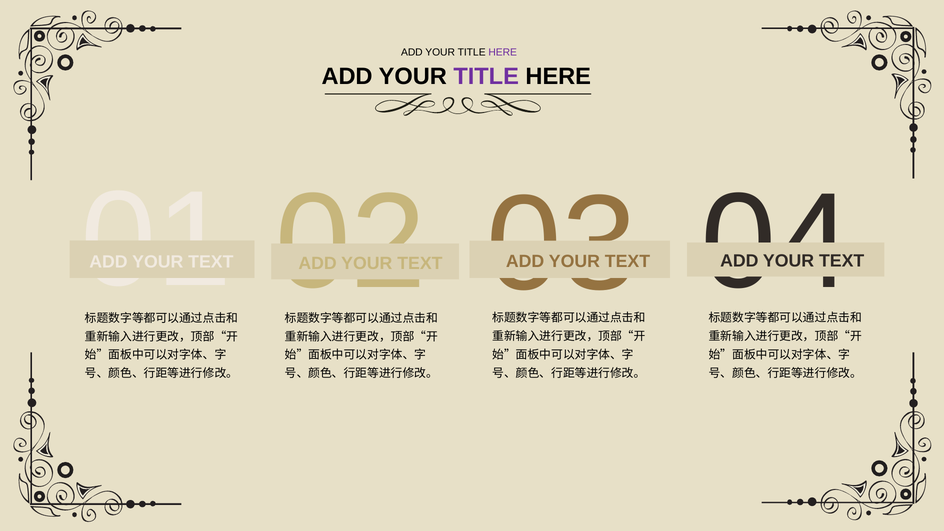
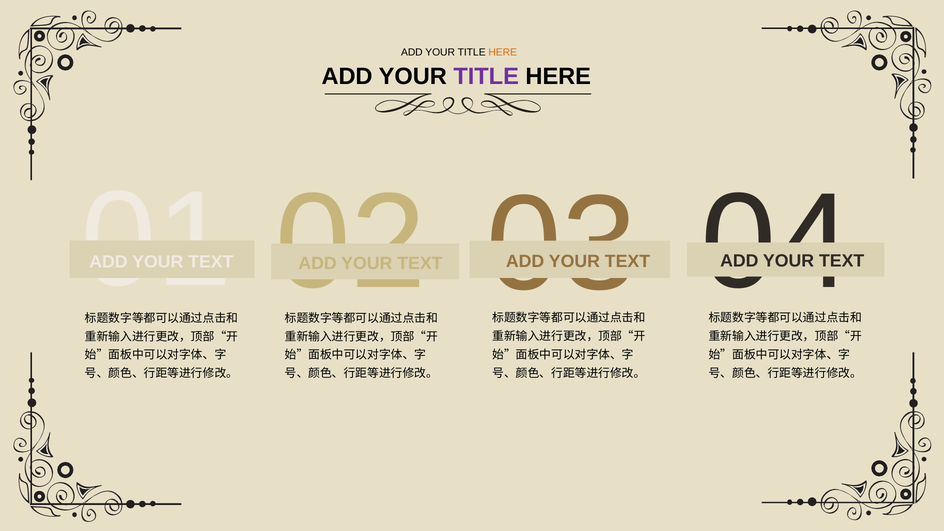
HERE at (503, 52) colour: purple -> orange
